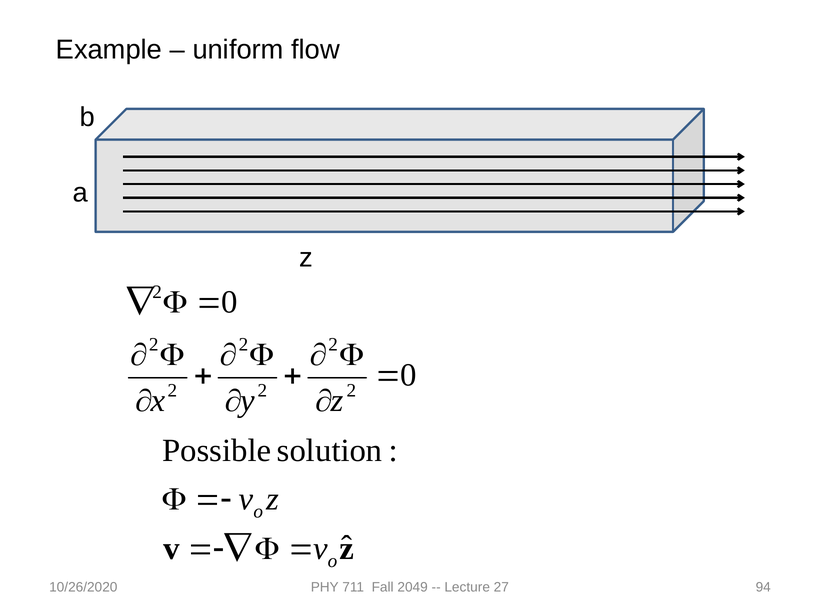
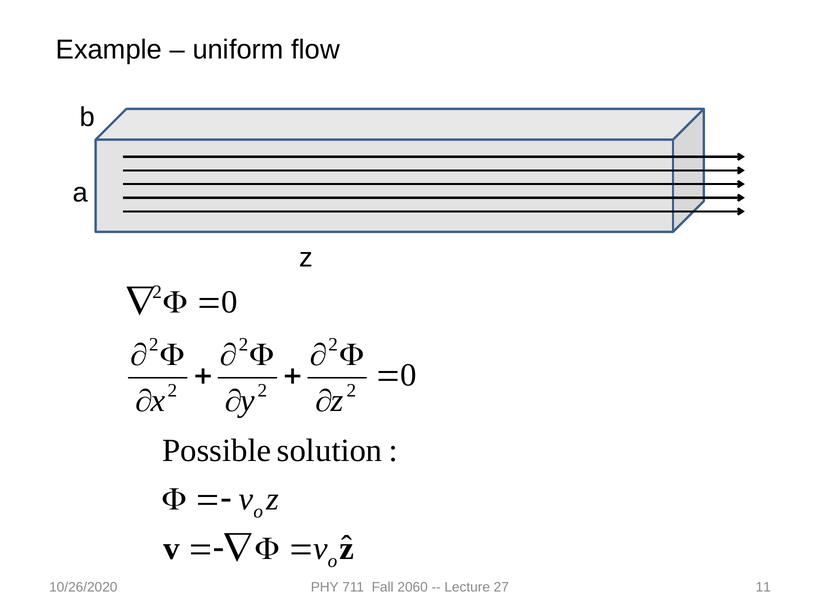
2049: 2049 -> 2060
94: 94 -> 11
